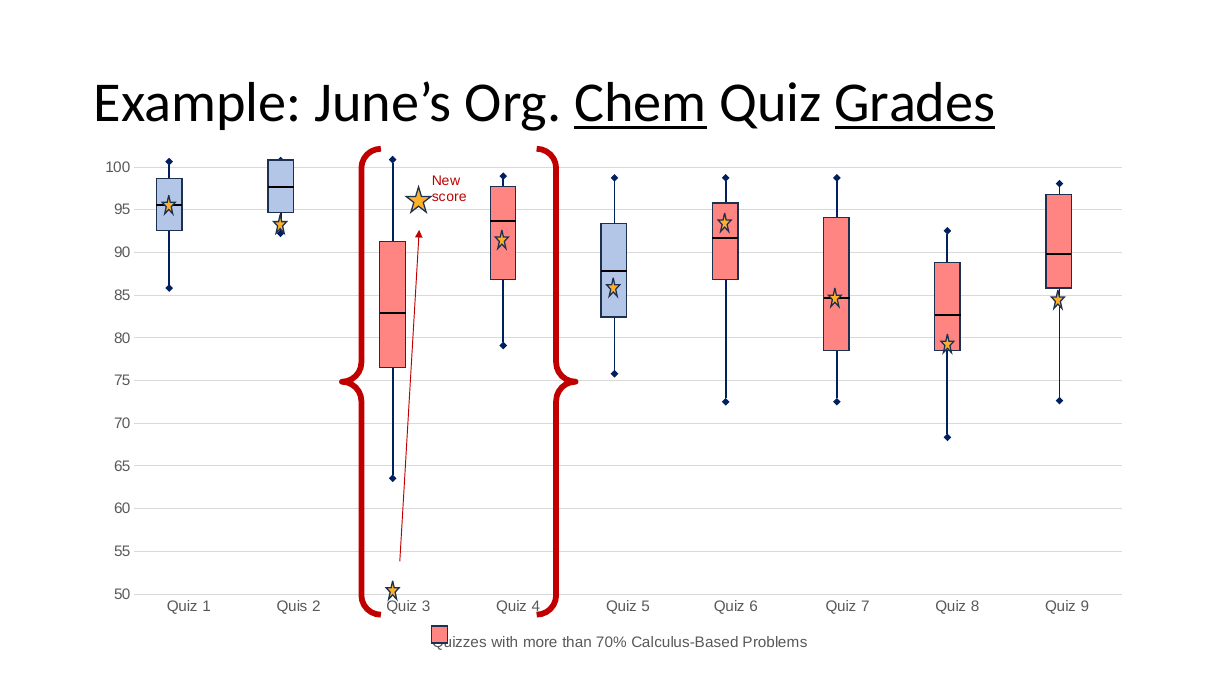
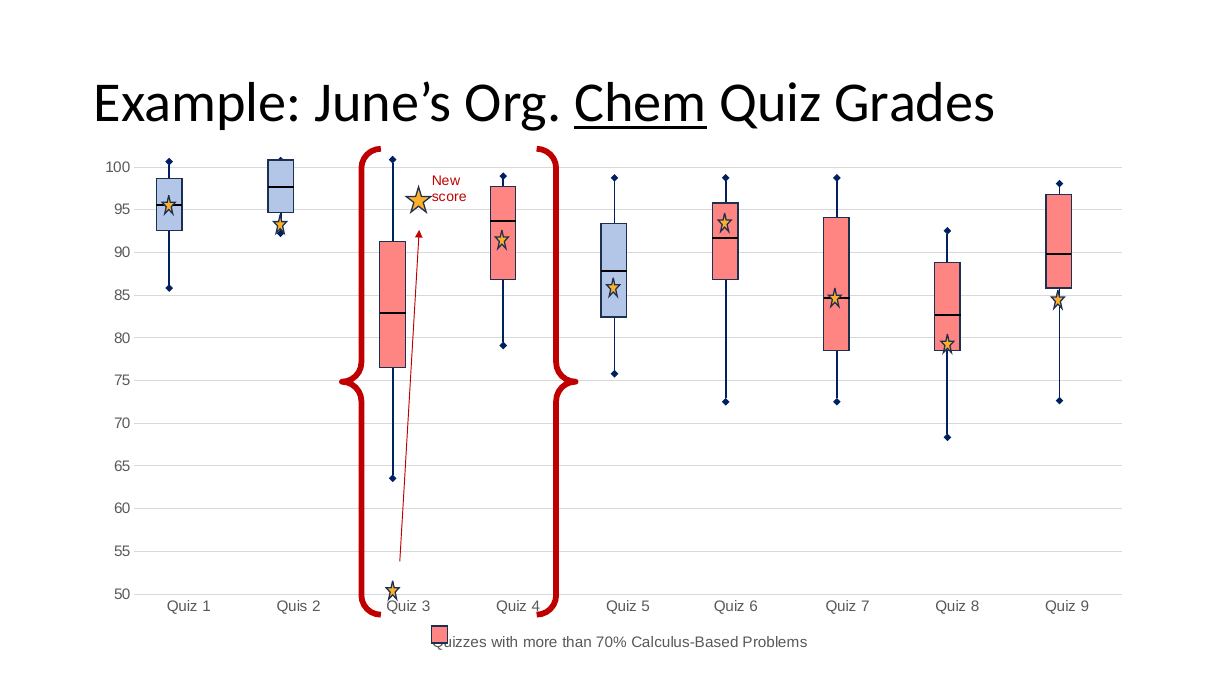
Grades underline: present -> none
